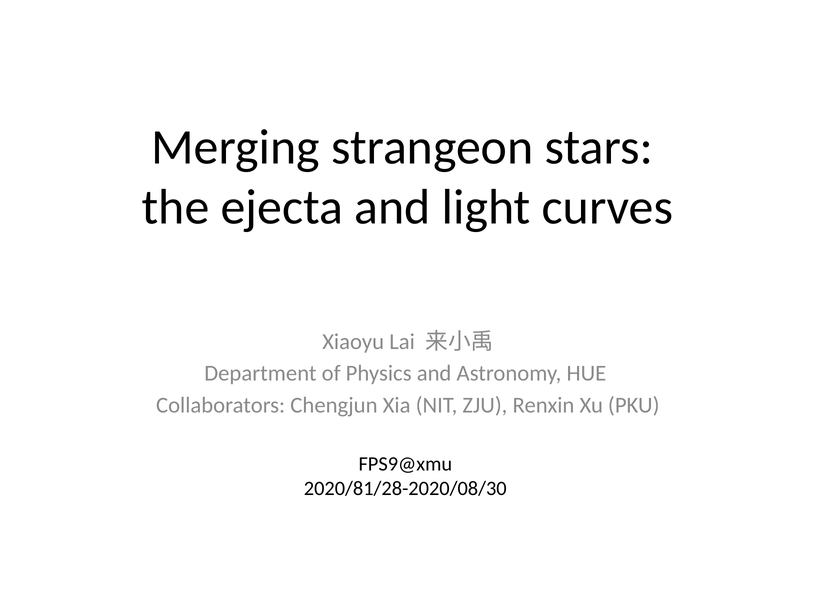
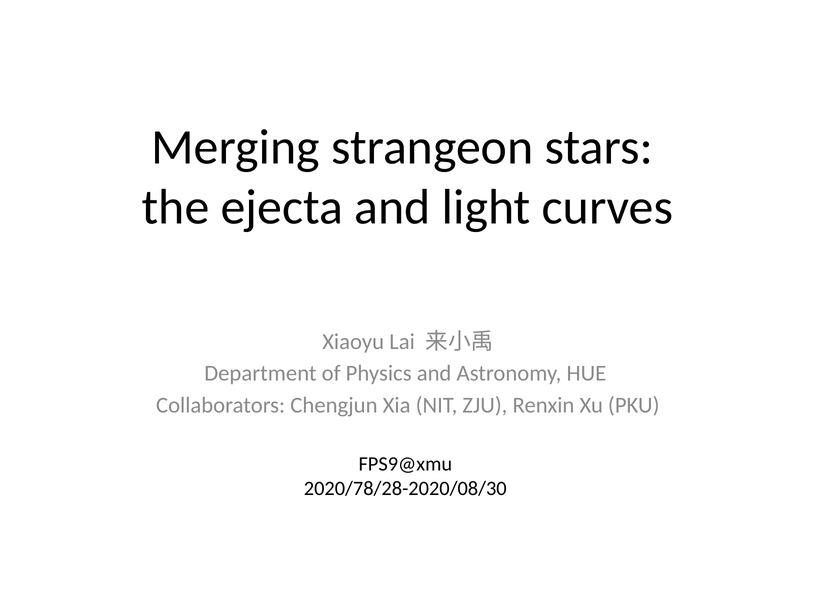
2020/81/28-2020/08/30: 2020/81/28-2020/08/30 -> 2020/78/28-2020/08/30
